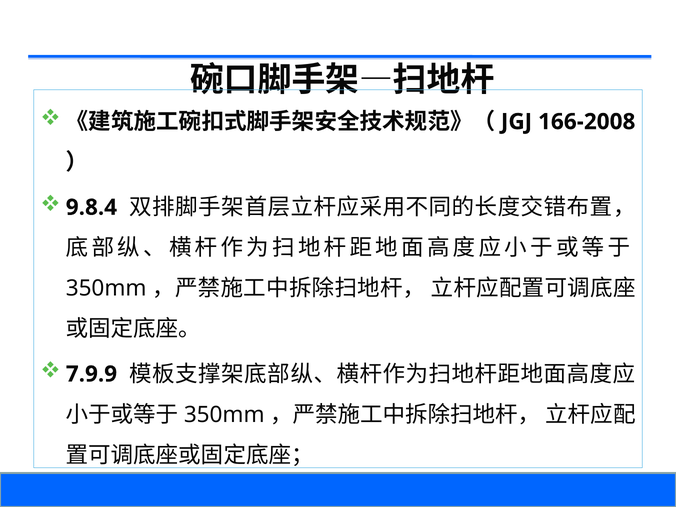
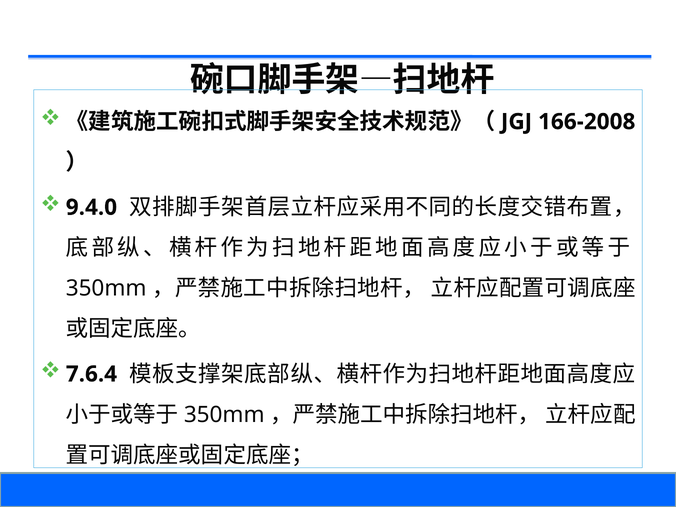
9.8.4: 9.8.4 -> 9.4.0
7.9.9: 7.9.9 -> 7.6.4
